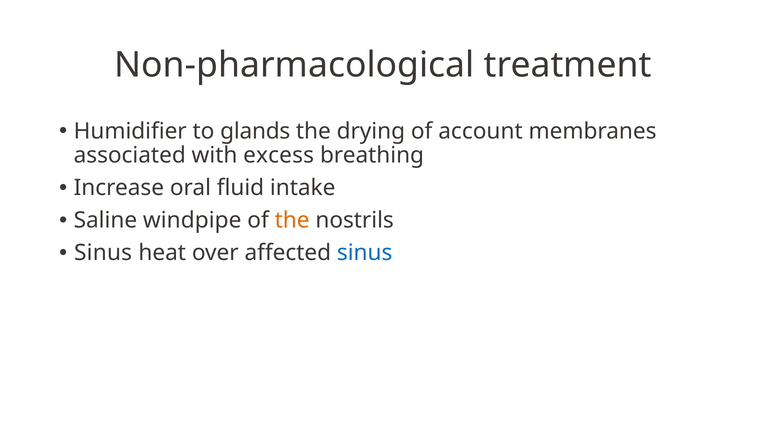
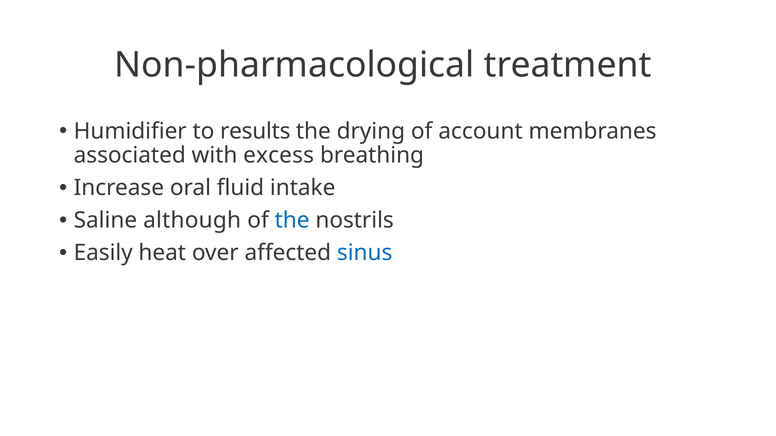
glands: glands -> results
windpipe: windpipe -> although
the at (292, 221) colour: orange -> blue
Sinus at (103, 253): Sinus -> Easily
